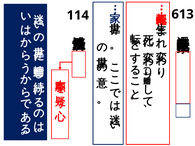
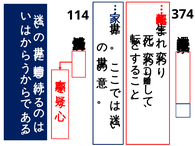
613: 613 -> 374
